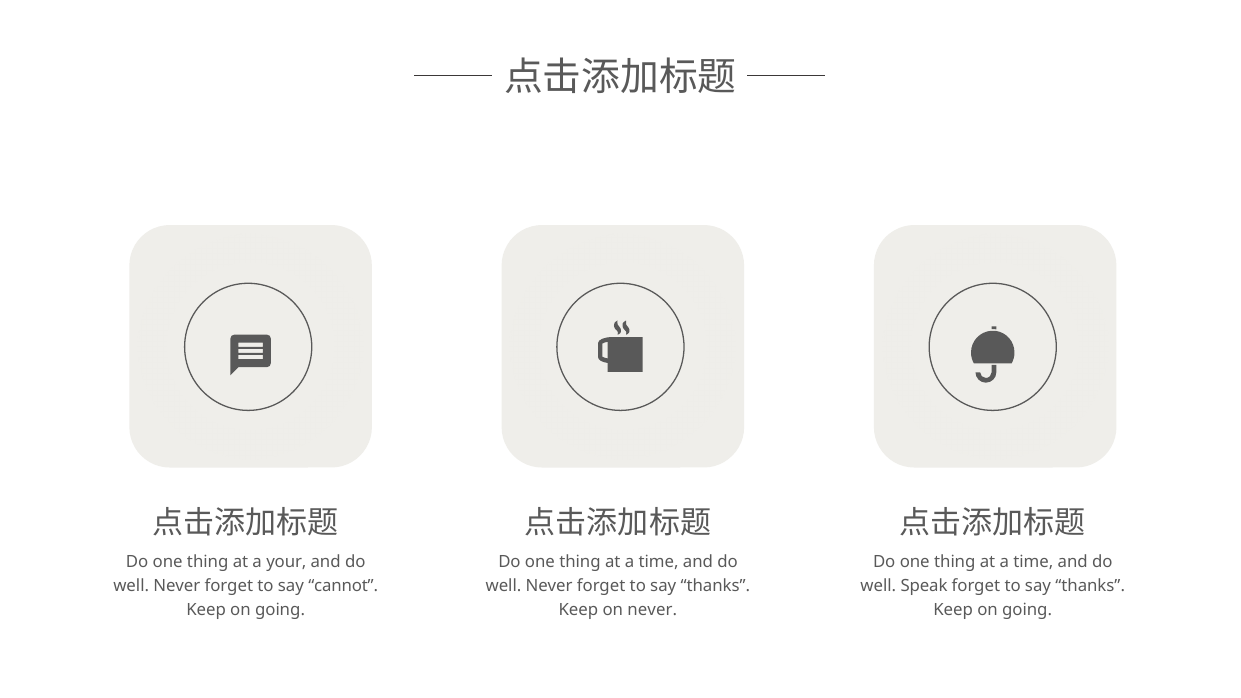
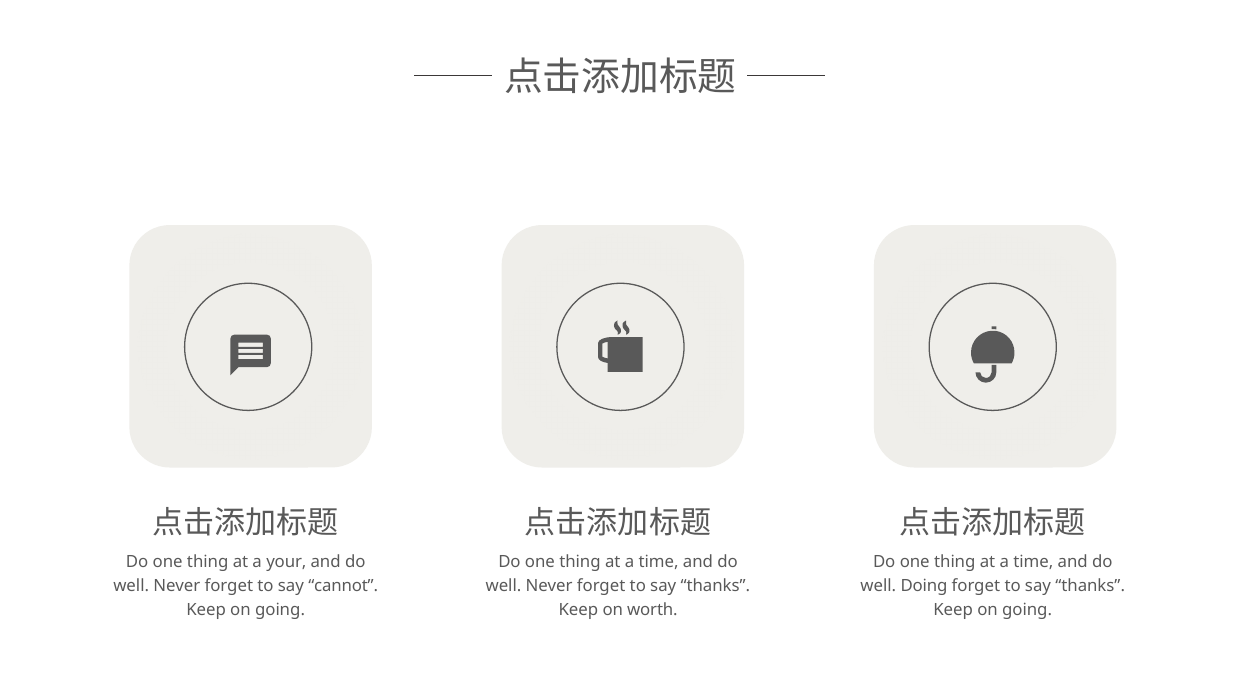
Speak: Speak -> Doing
on never: never -> worth
